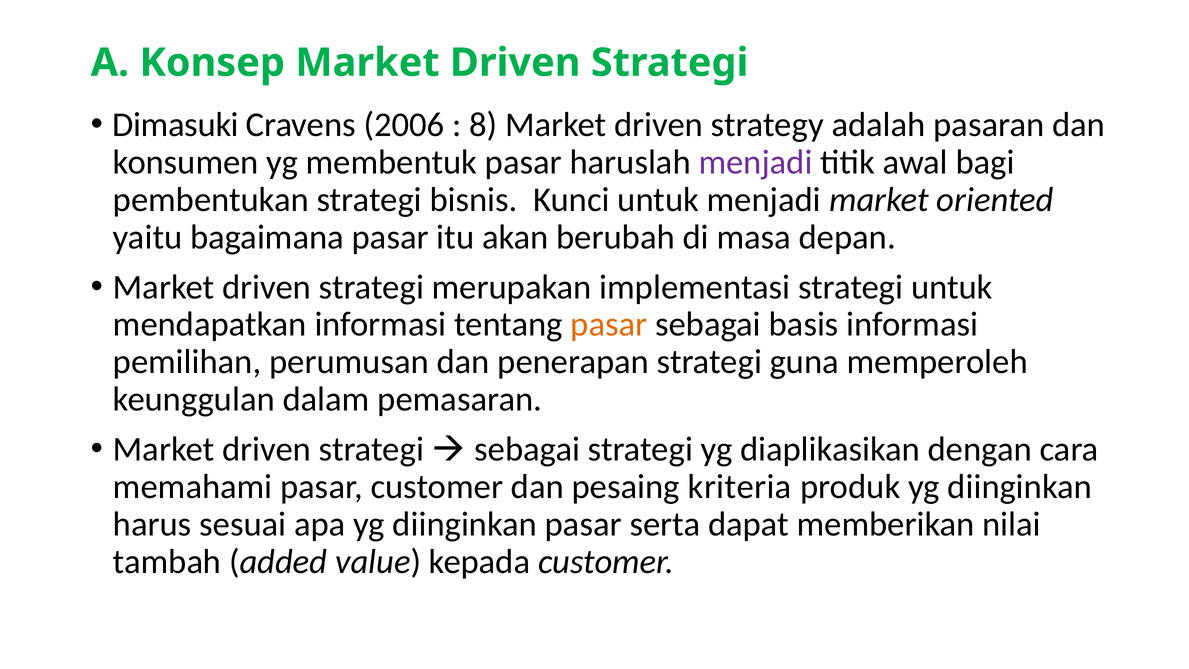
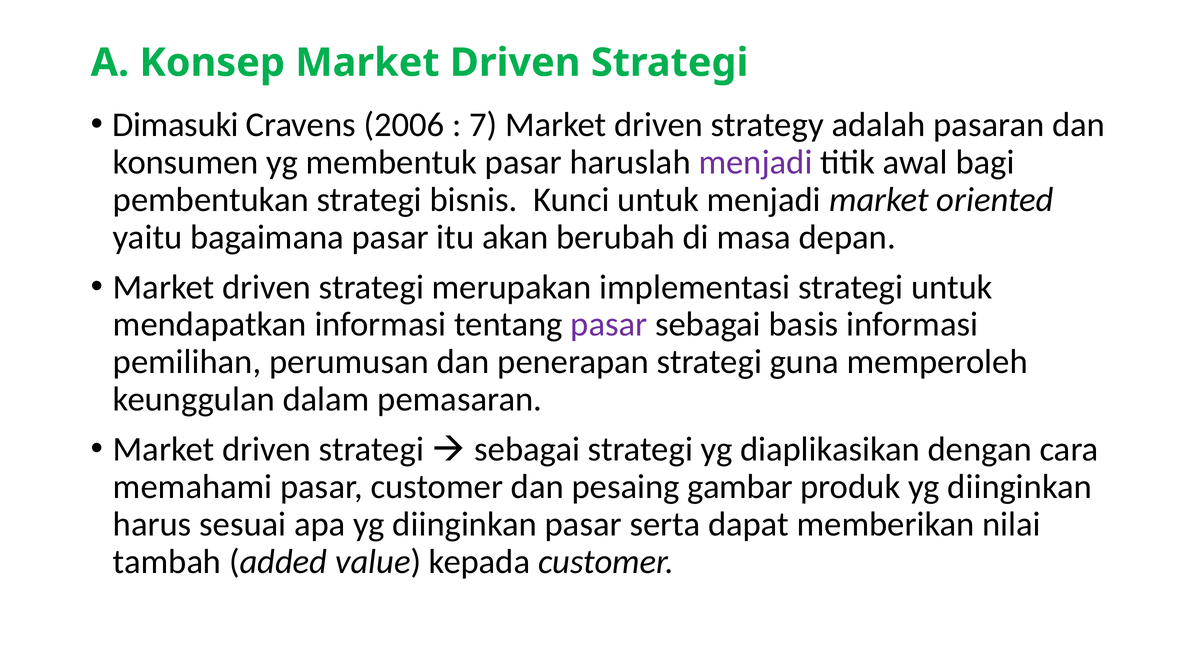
8: 8 -> 7
pasar at (609, 324) colour: orange -> purple
kriteria: kriteria -> gambar
